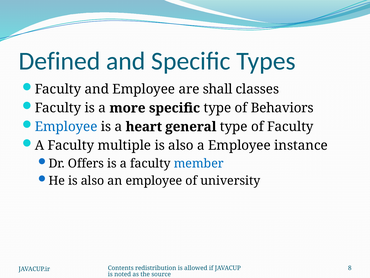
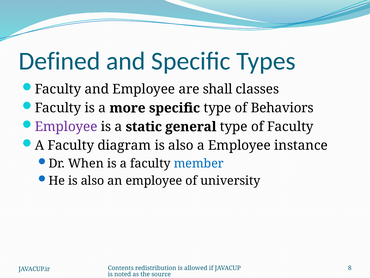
Employee at (66, 127) colour: blue -> purple
heart: heart -> static
multiple: multiple -> diagram
Offers: Offers -> When
